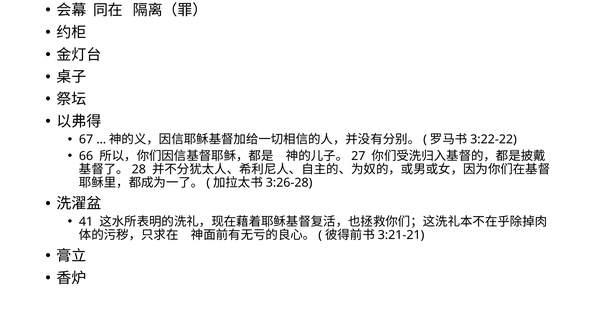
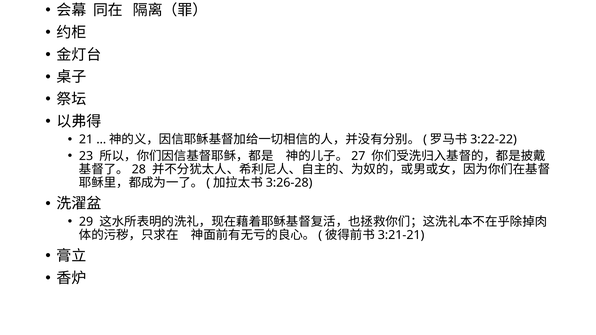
67: 67 -> 21
66: 66 -> 23
41: 41 -> 29
